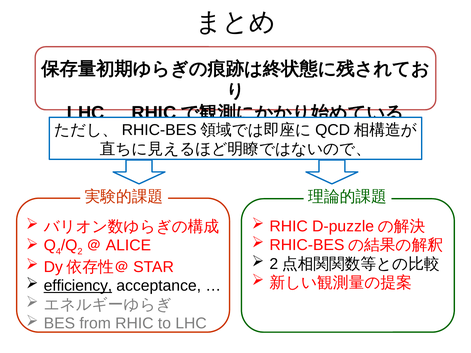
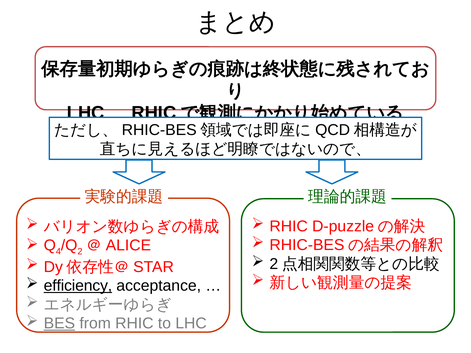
BES underline: none -> present
